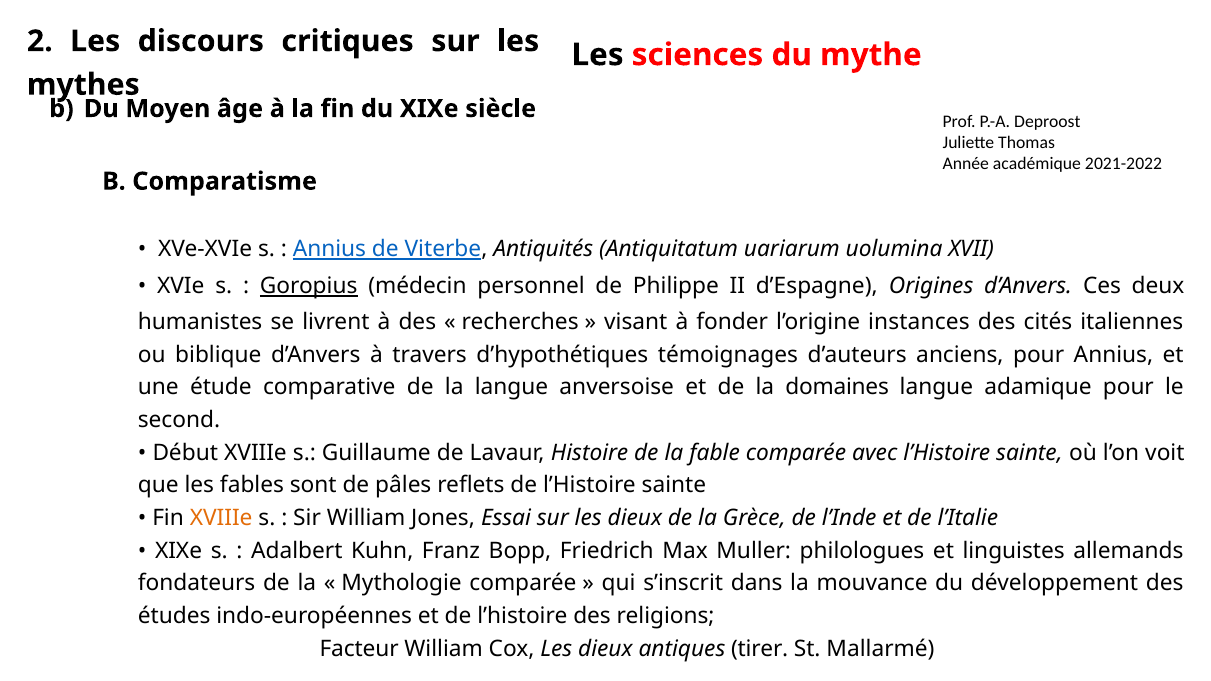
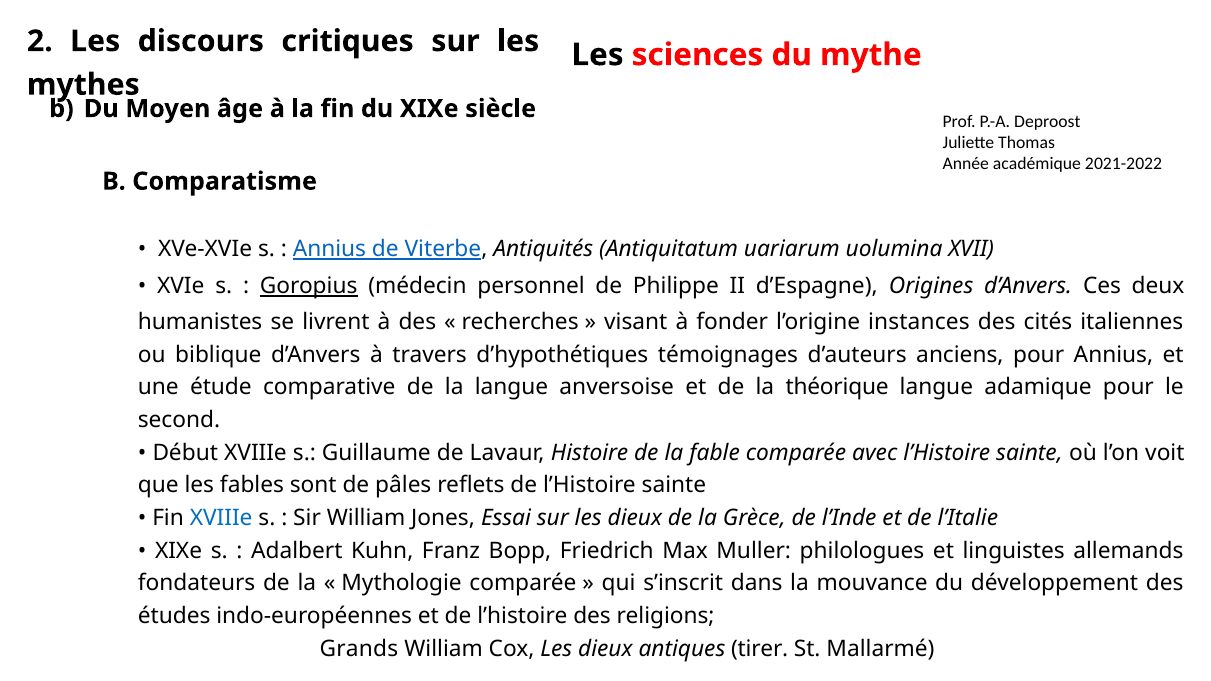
domaines: domaines -> théorique
XVIIIe at (221, 518) colour: orange -> blue
Facteur: Facteur -> Grands
